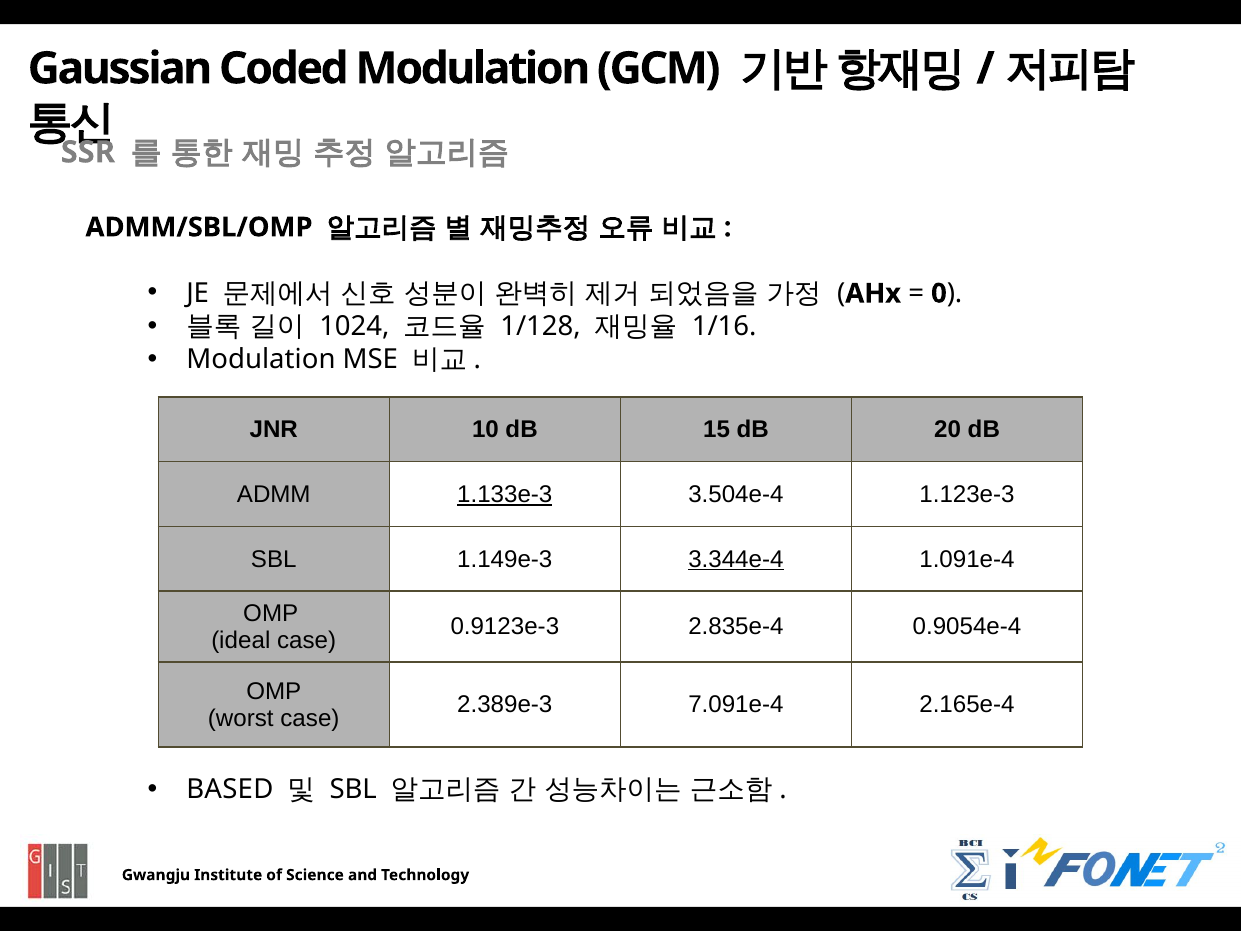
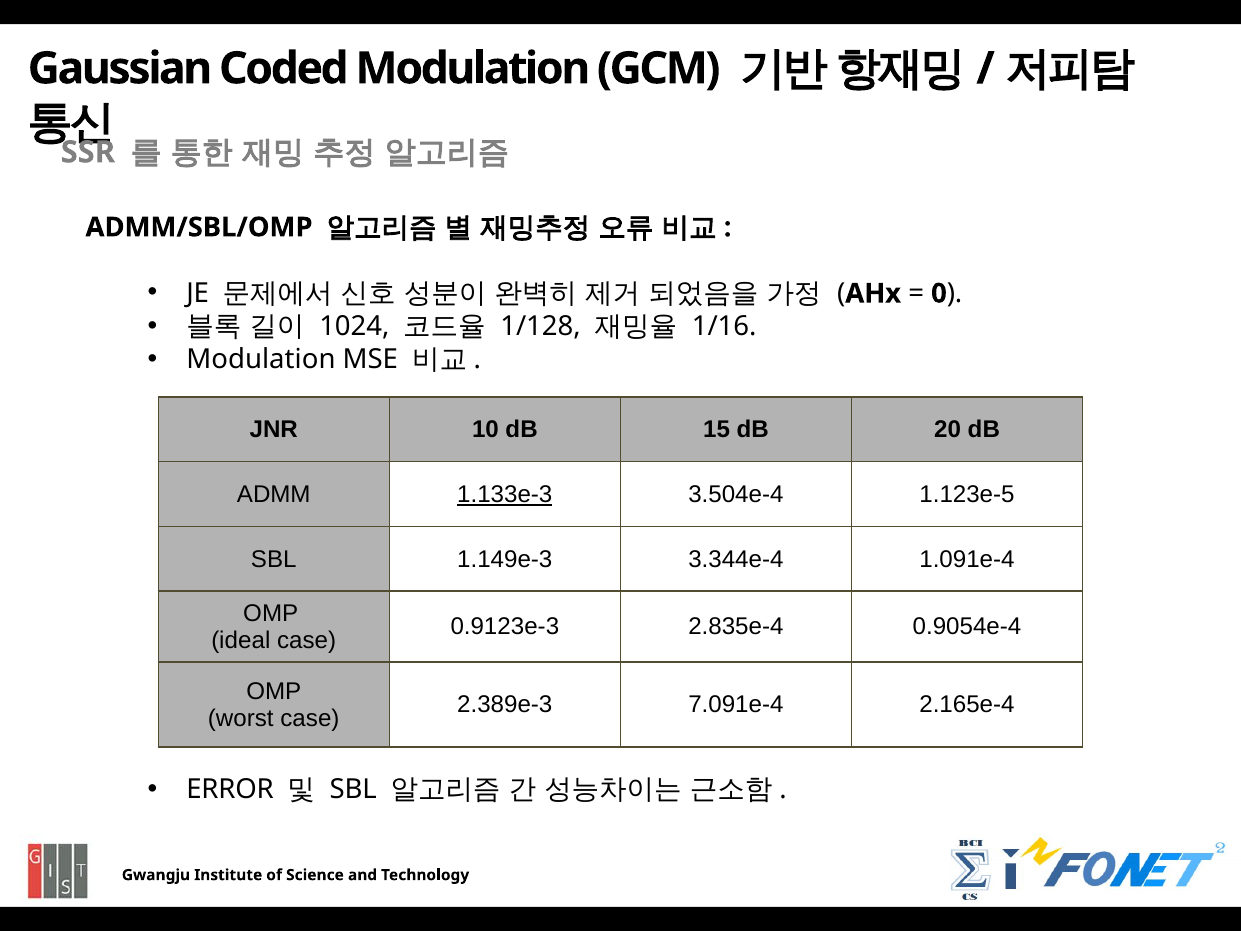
1.123e-3: 1.123e-3 -> 1.123e-5
3.344e-4 underline: present -> none
BASED: BASED -> ERROR
